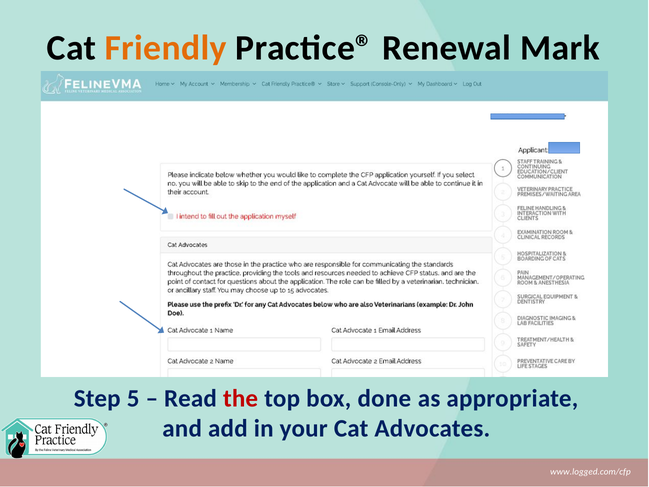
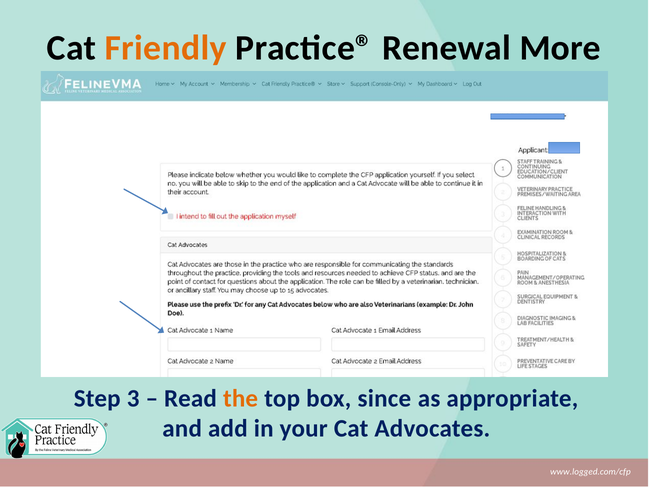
Mark: Mark -> More
5: 5 -> 3
the colour: red -> orange
done: done -> since
